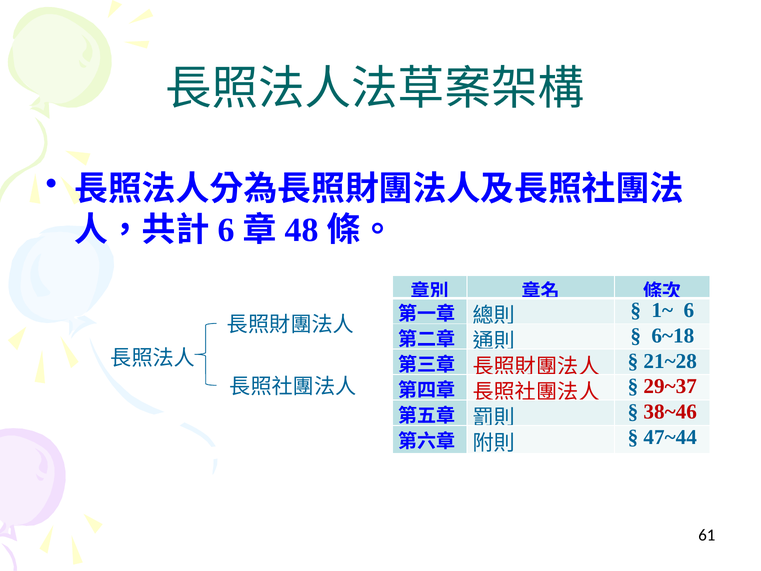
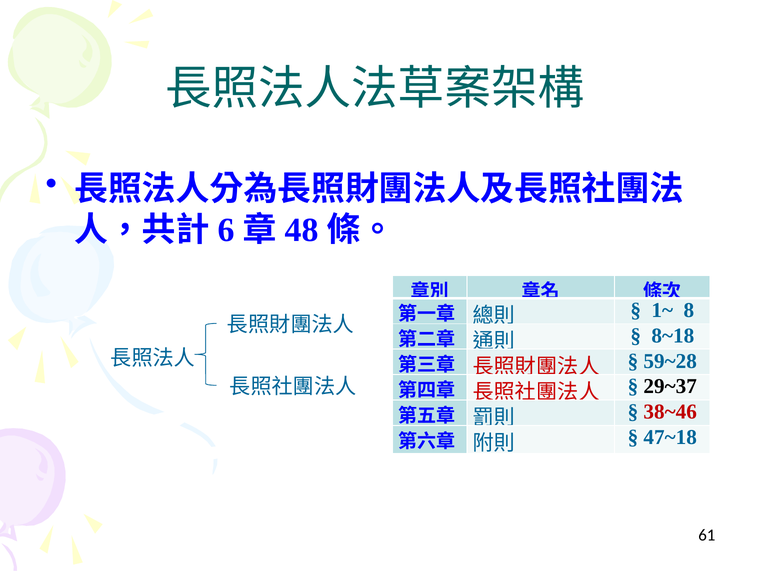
1~ 6: 6 -> 8
6~18: 6~18 -> 8~18
21~28: 21~28 -> 59~28
29~37 colour: red -> black
47~44: 47~44 -> 47~18
